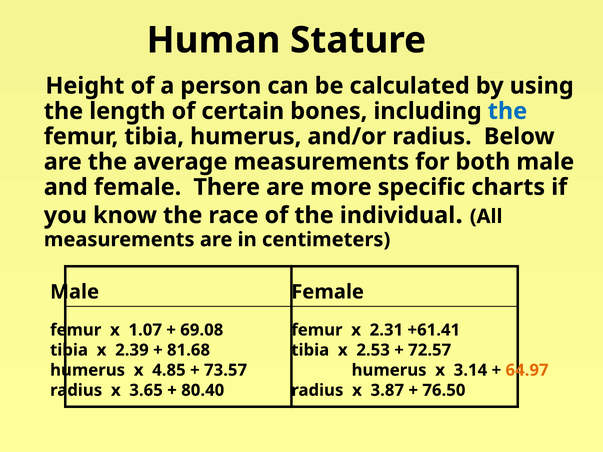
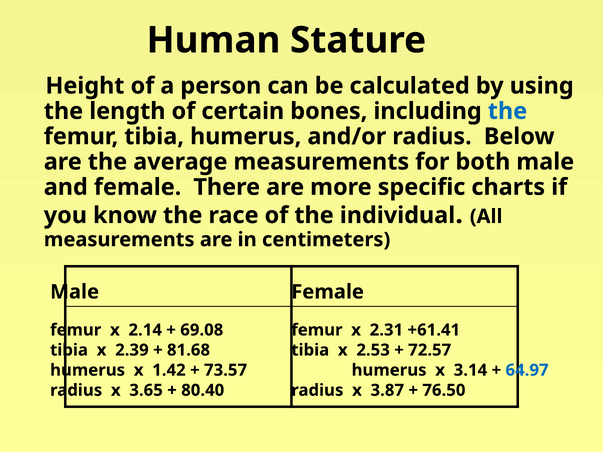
1.07: 1.07 -> 2.14
4.85: 4.85 -> 1.42
64.97 colour: orange -> blue
